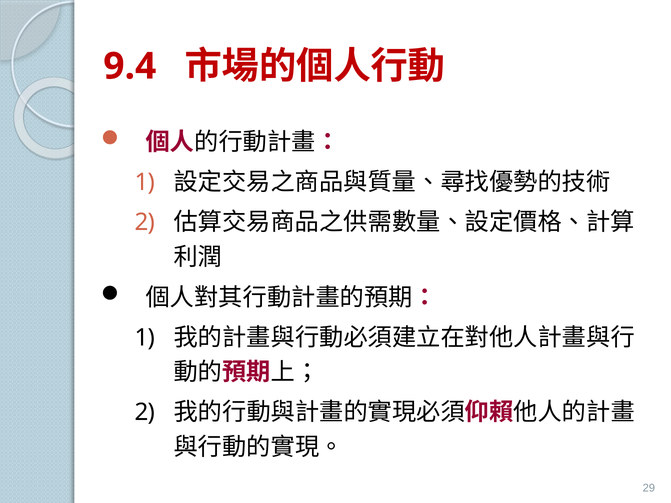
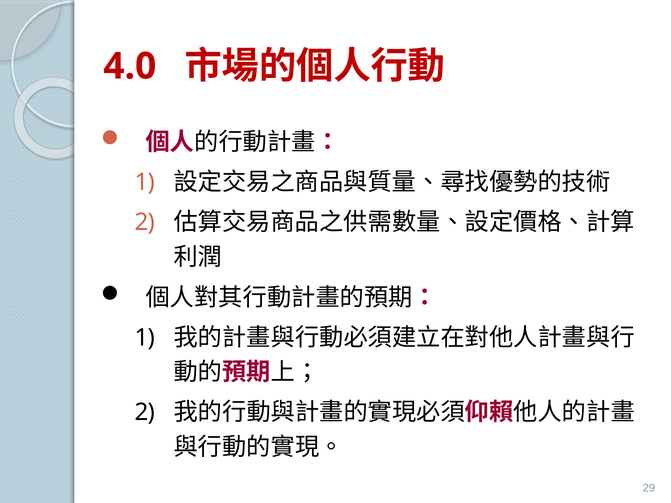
9.4: 9.4 -> 4.0
